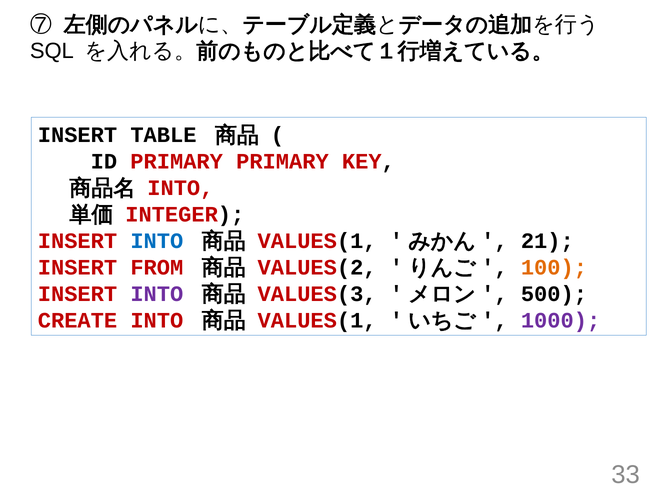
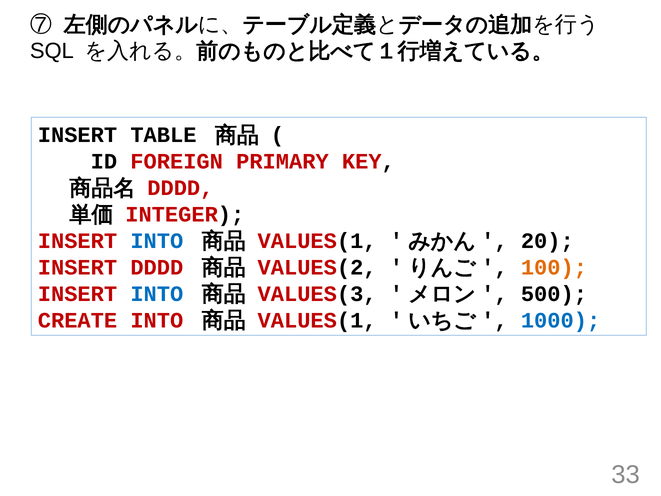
ID PRIMARY: PRIMARY -> FOREIGN
INTO at (180, 188): INTO -> DDDD
21: 21 -> 20
INSERT FROM: FROM -> DDDD
INTO at (157, 294) colour: purple -> blue
1000 colour: purple -> blue
